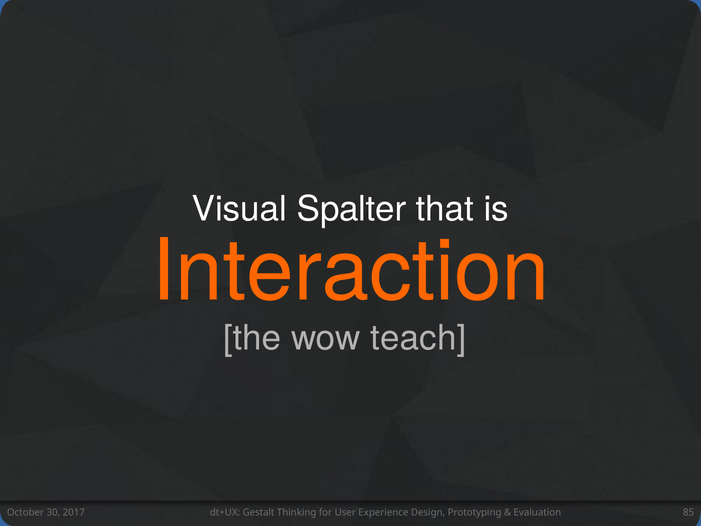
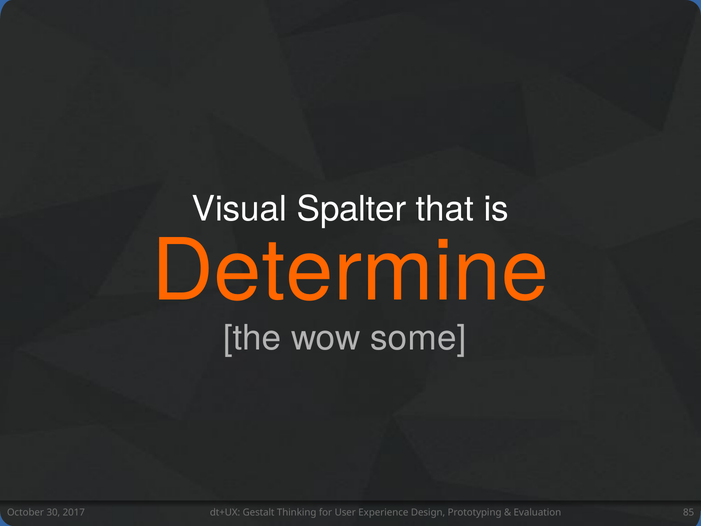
Interaction: Interaction -> Determine
teach: teach -> some
